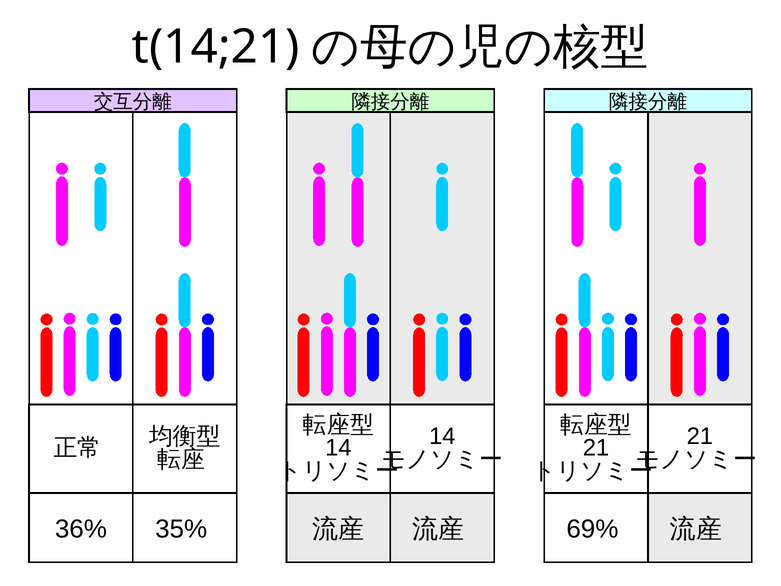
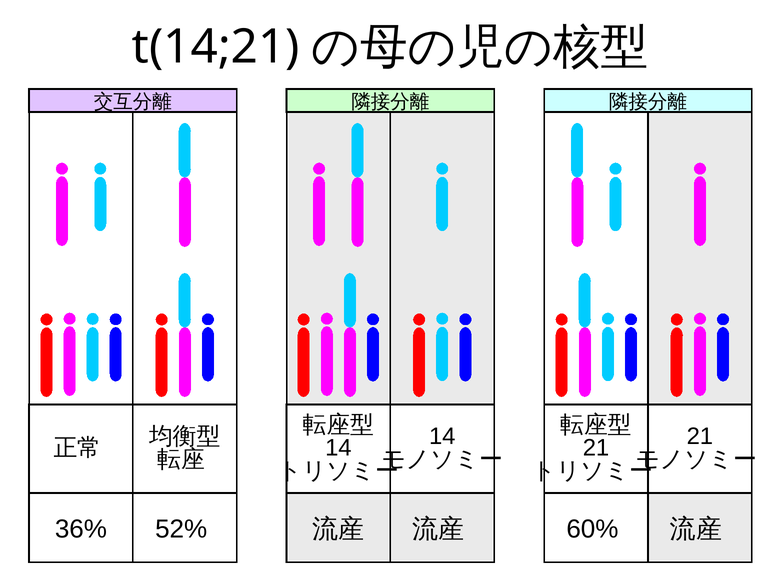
35%: 35% -> 52%
69%: 69% -> 60%
